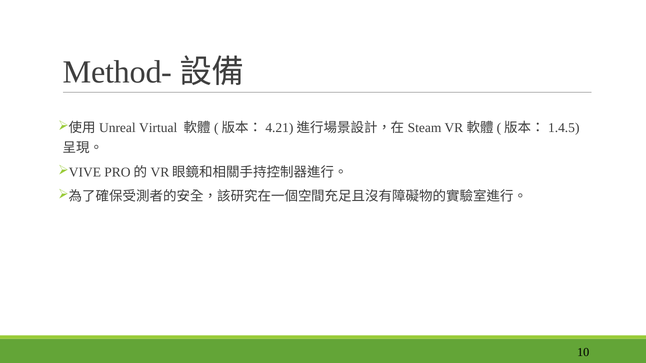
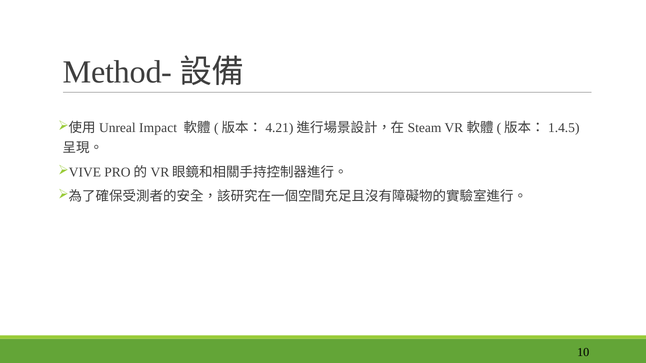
Virtual: Virtual -> Impact
